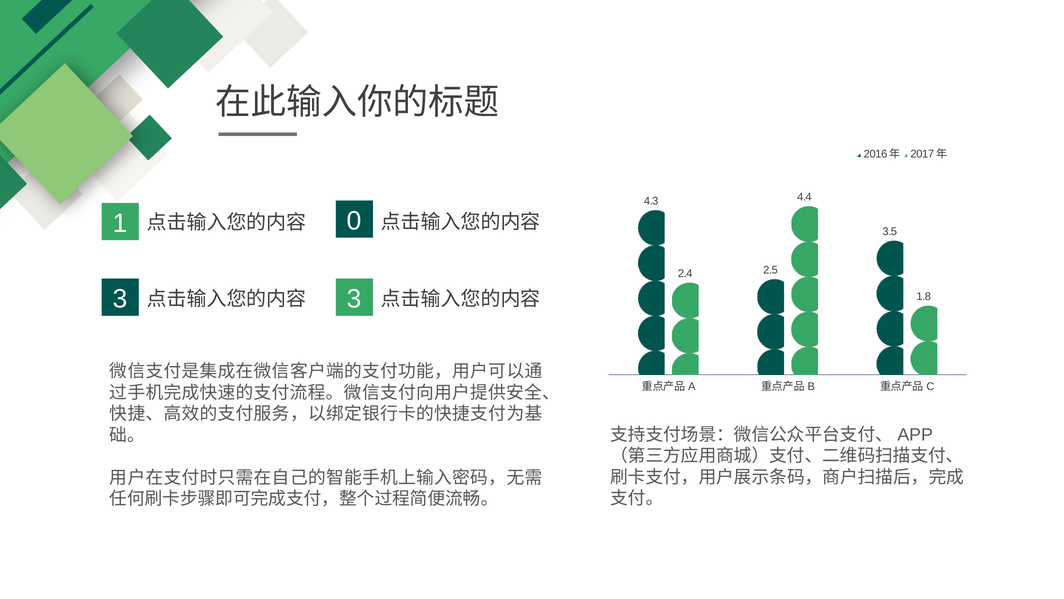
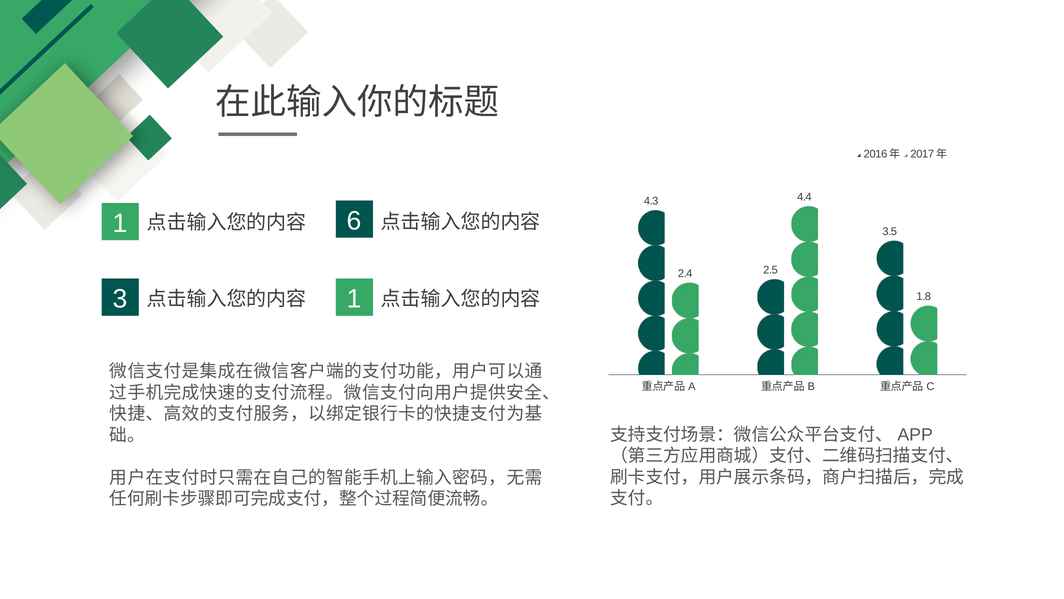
0: 0 -> 6
3 3: 3 -> 1
